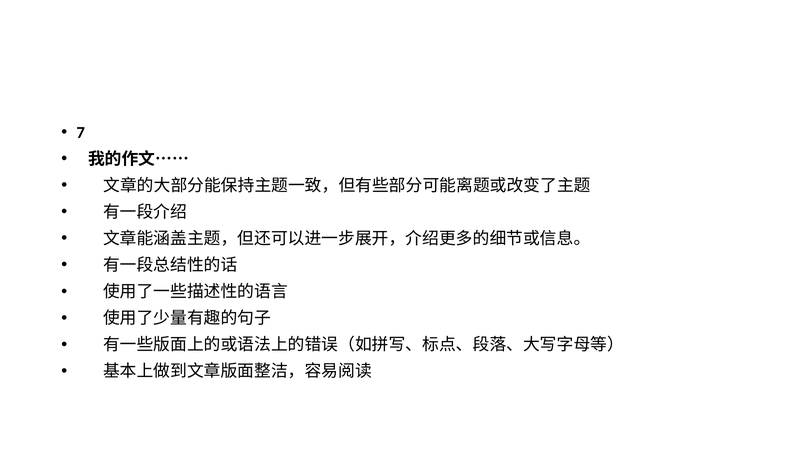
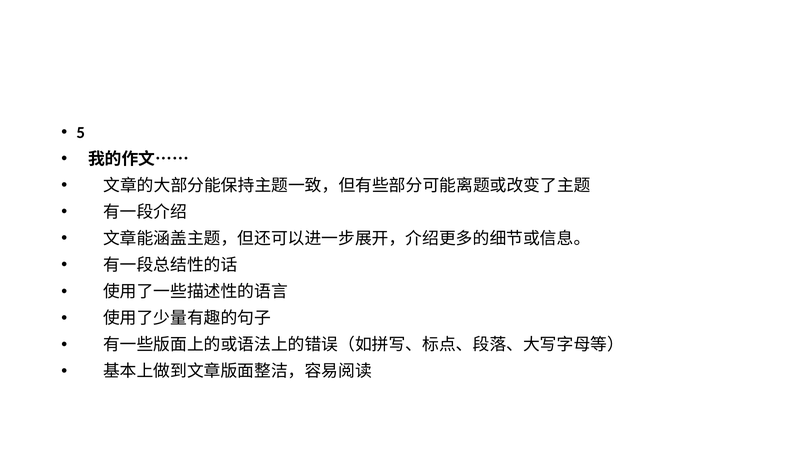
7: 7 -> 5
